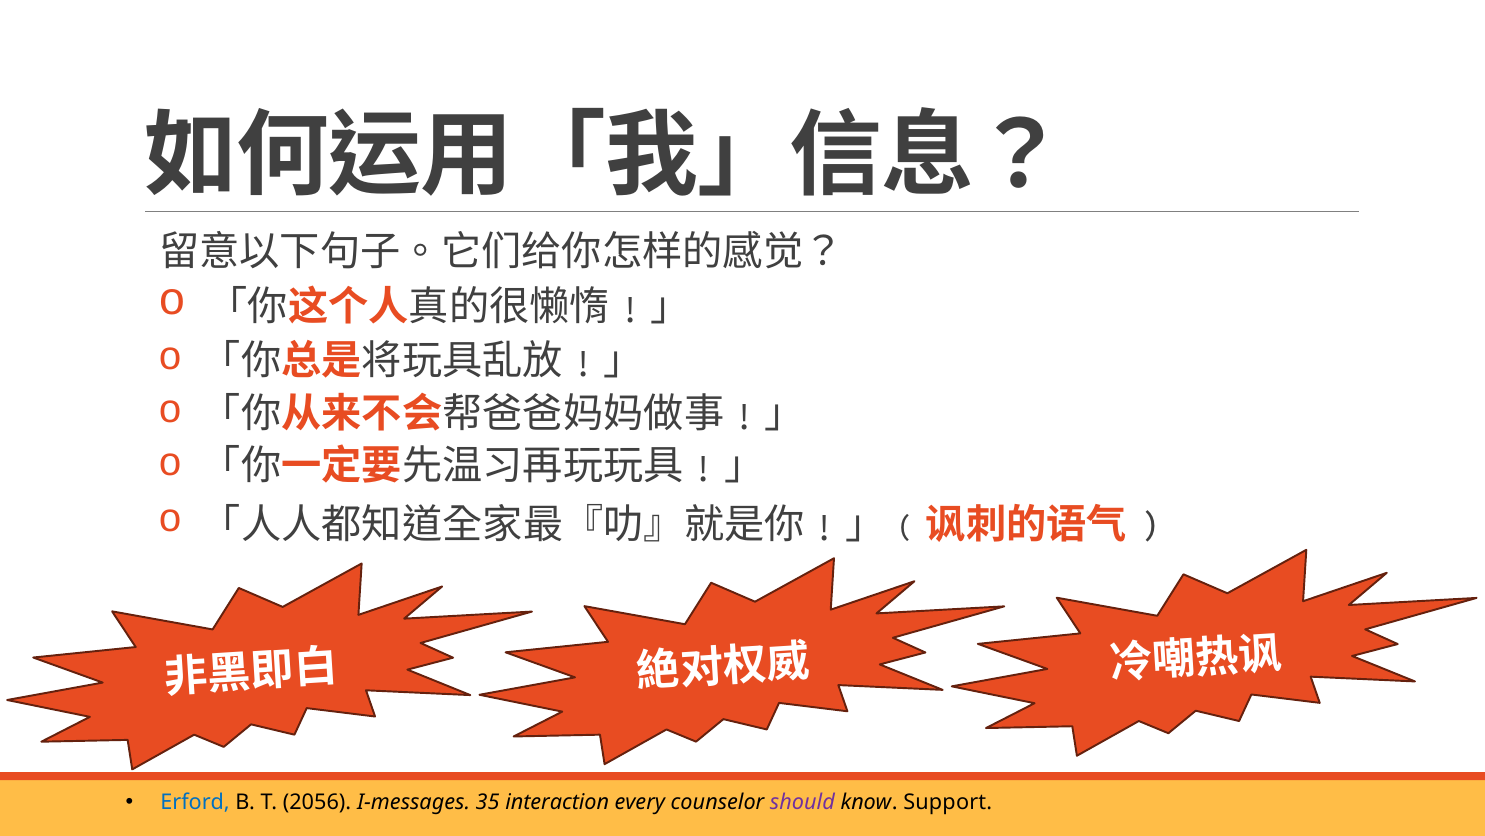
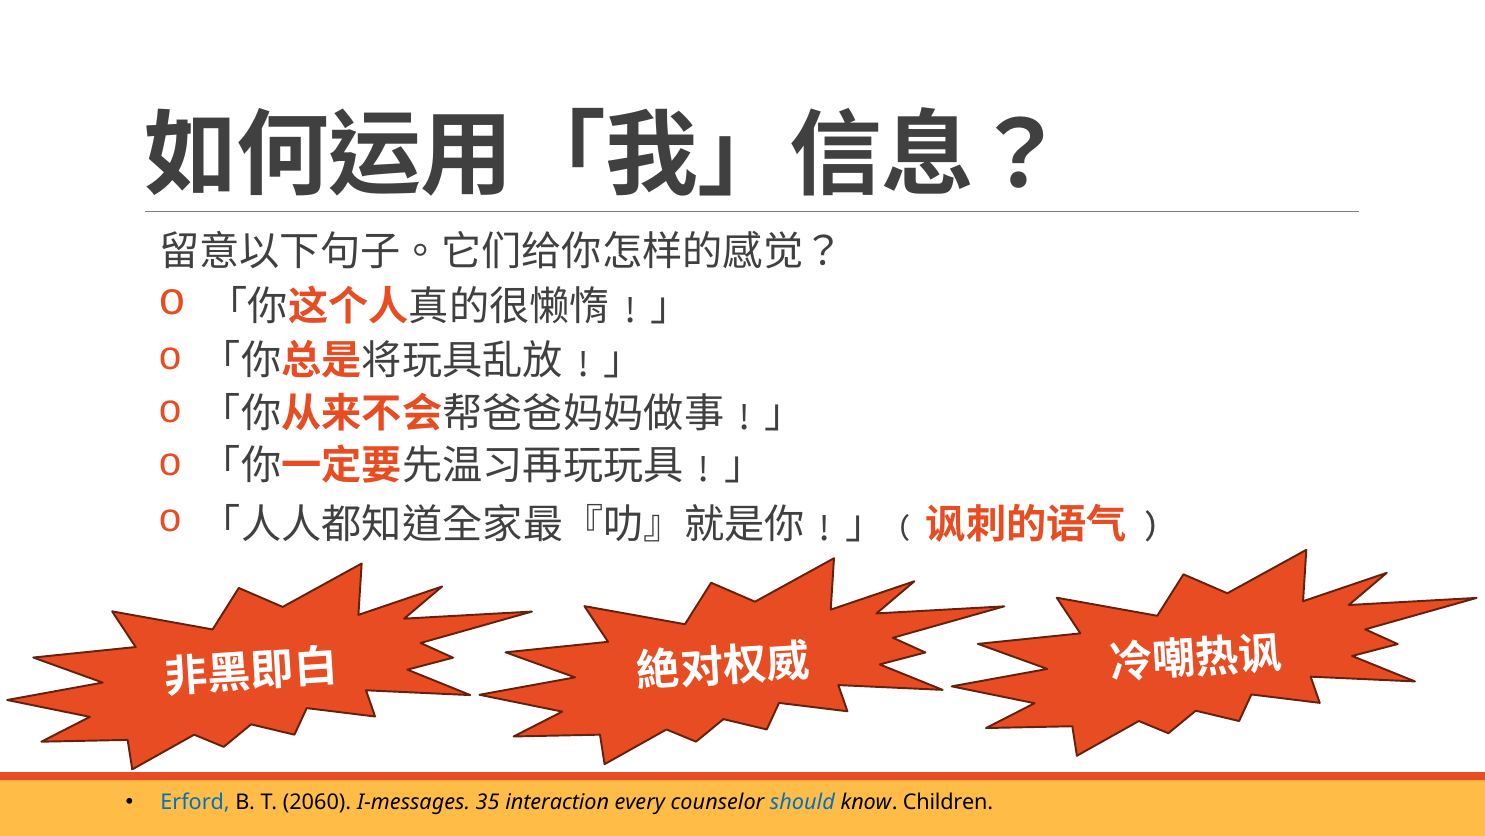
2056: 2056 -> 2060
should colour: purple -> blue
Support: Support -> Children
